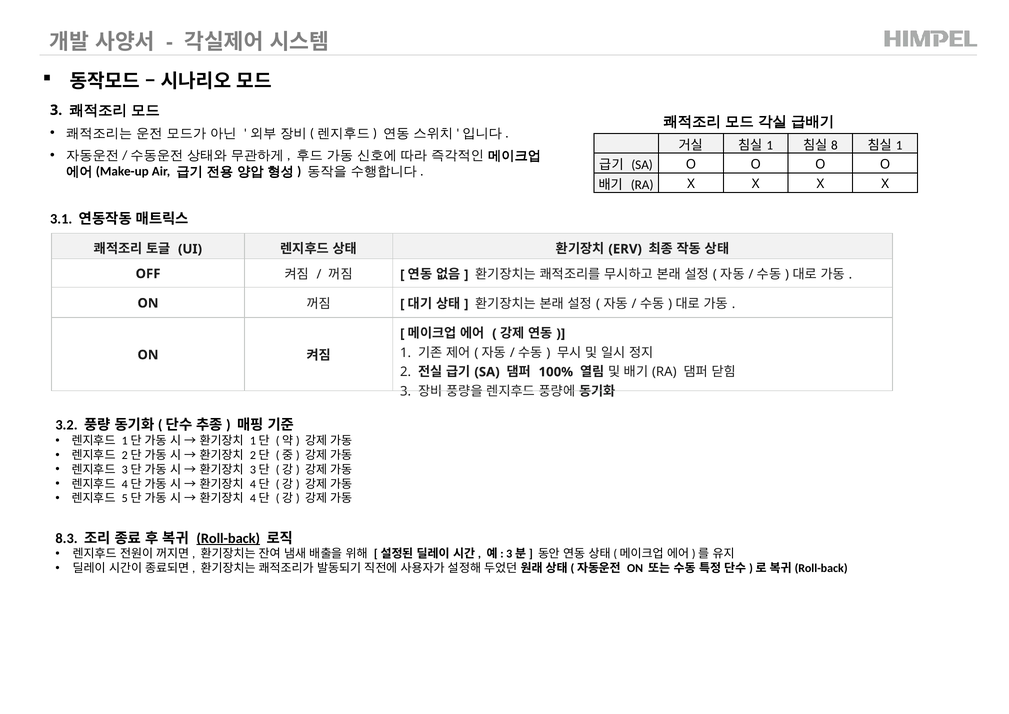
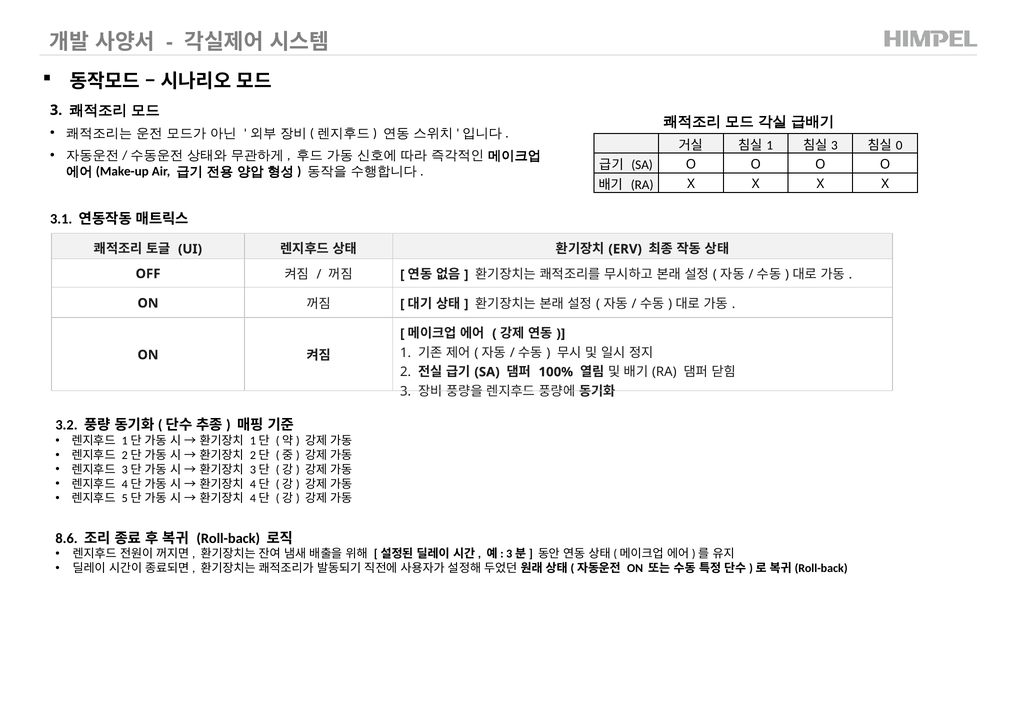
8 at (834, 145): 8 -> 3
1 at (899, 145): 1 -> 0
8.3: 8.3 -> 8.6
Roll-back underline: present -> none
